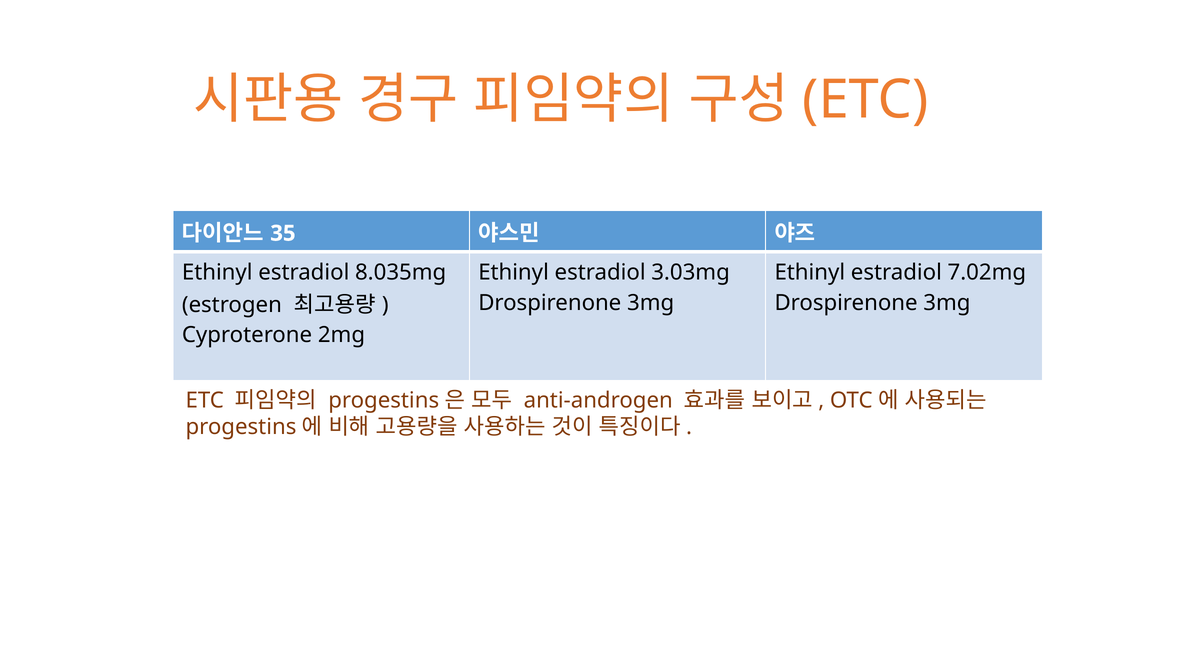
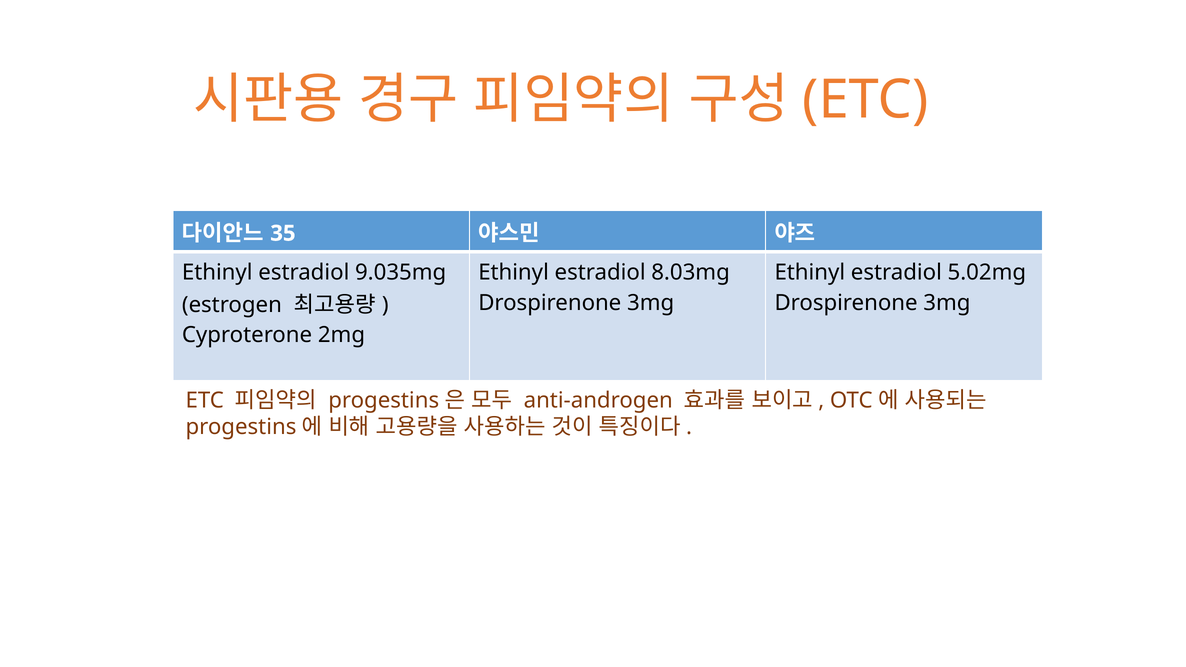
8.035mg: 8.035mg -> 9.035mg
3.03mg: 3.03mg -> 8.03mg
7.02mg: 7.02mg -> 5.02mg
